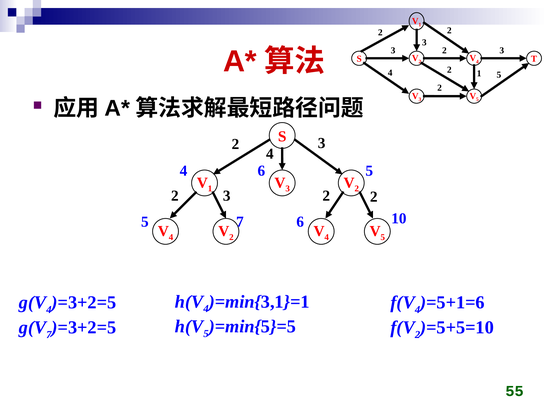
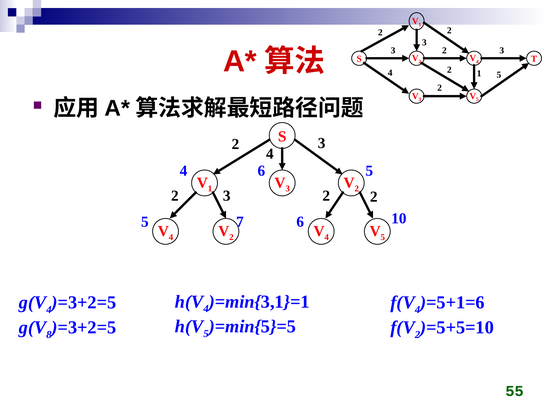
7 at (49, 335): 7 -> 8
